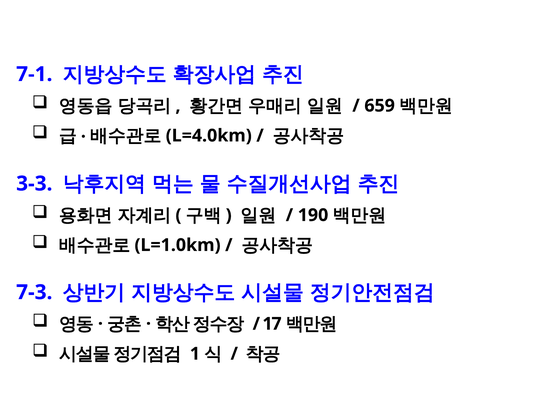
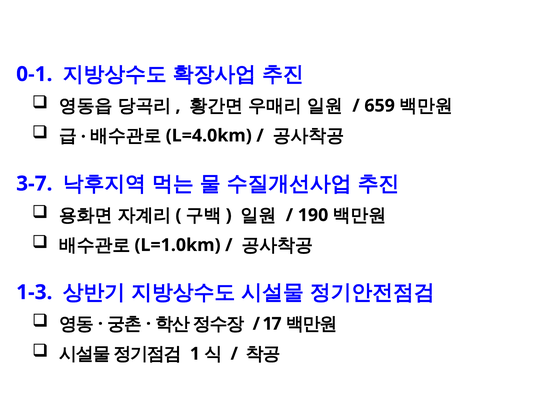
7-1: 7-1 -> 0-1
3-3: 3-3 -> 3-7
7-3: 7-3 -> 1-3
